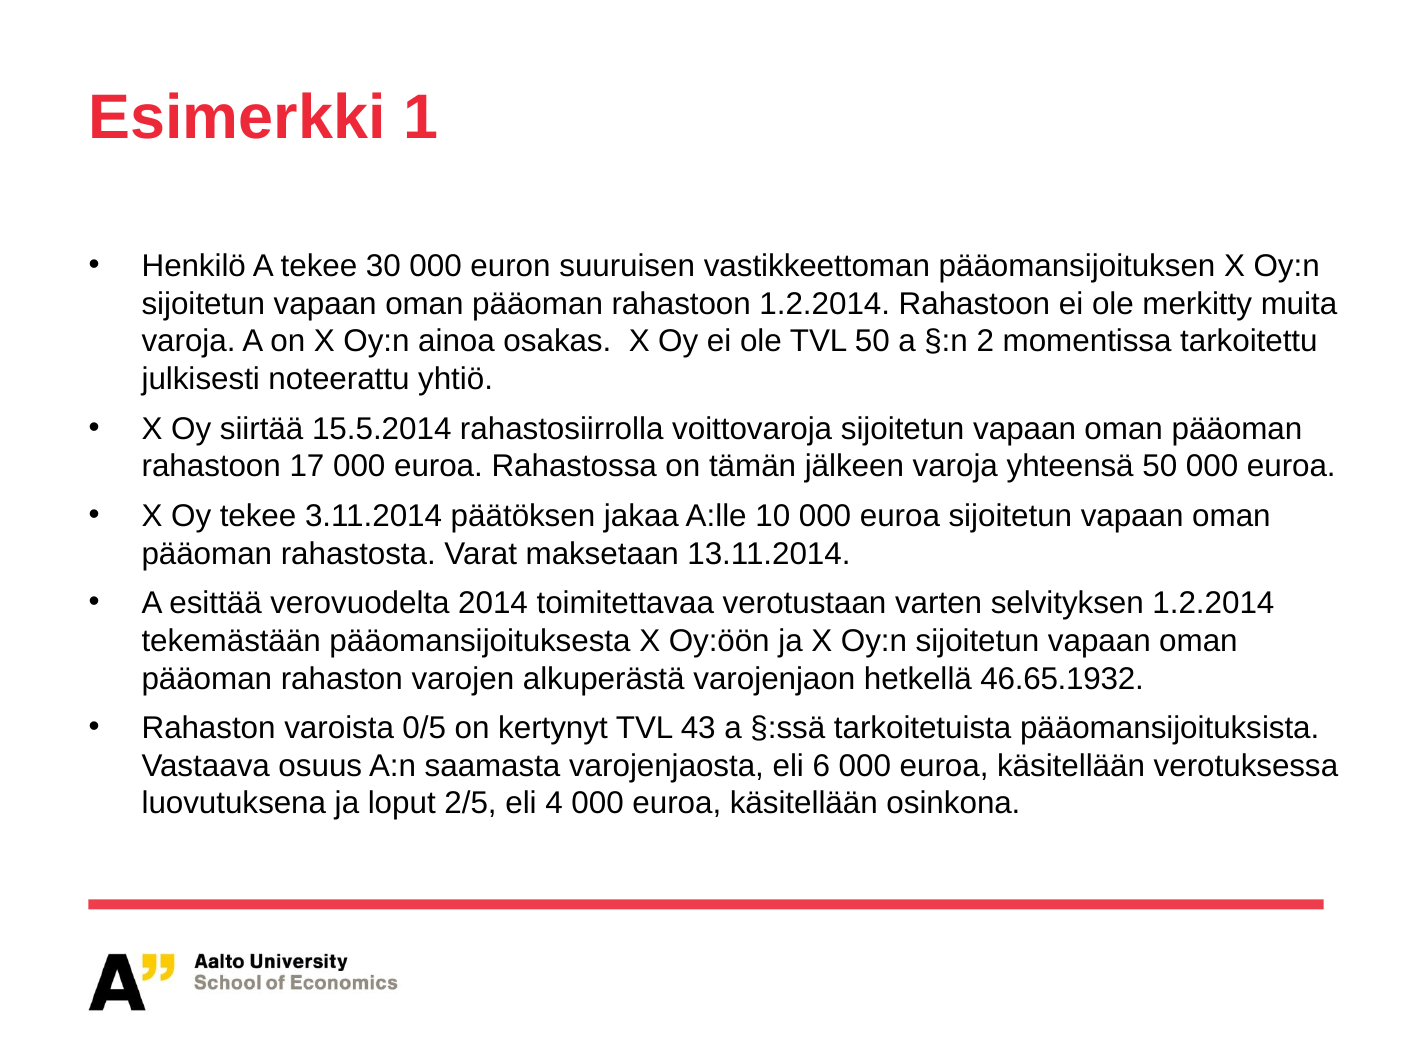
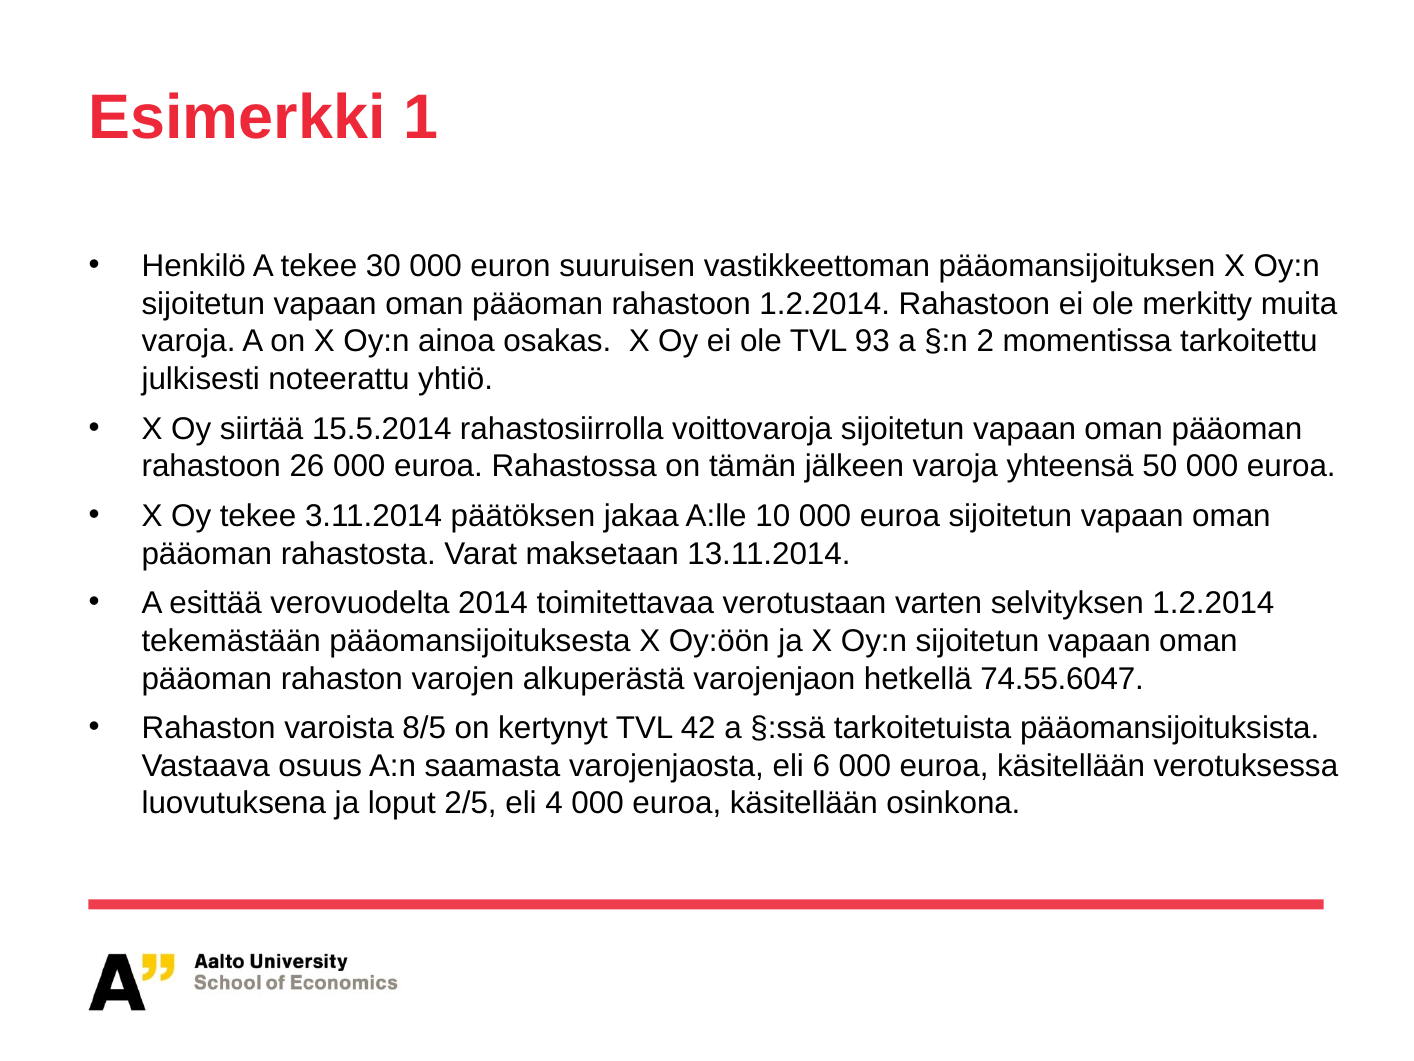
TVL 50: 50 -> 93
17: 17 -> 26
46.65.1932: 46.65.1932 -> 74.55.6047
0/5: 0/5 -> 8/5
43: 43 -> 42
